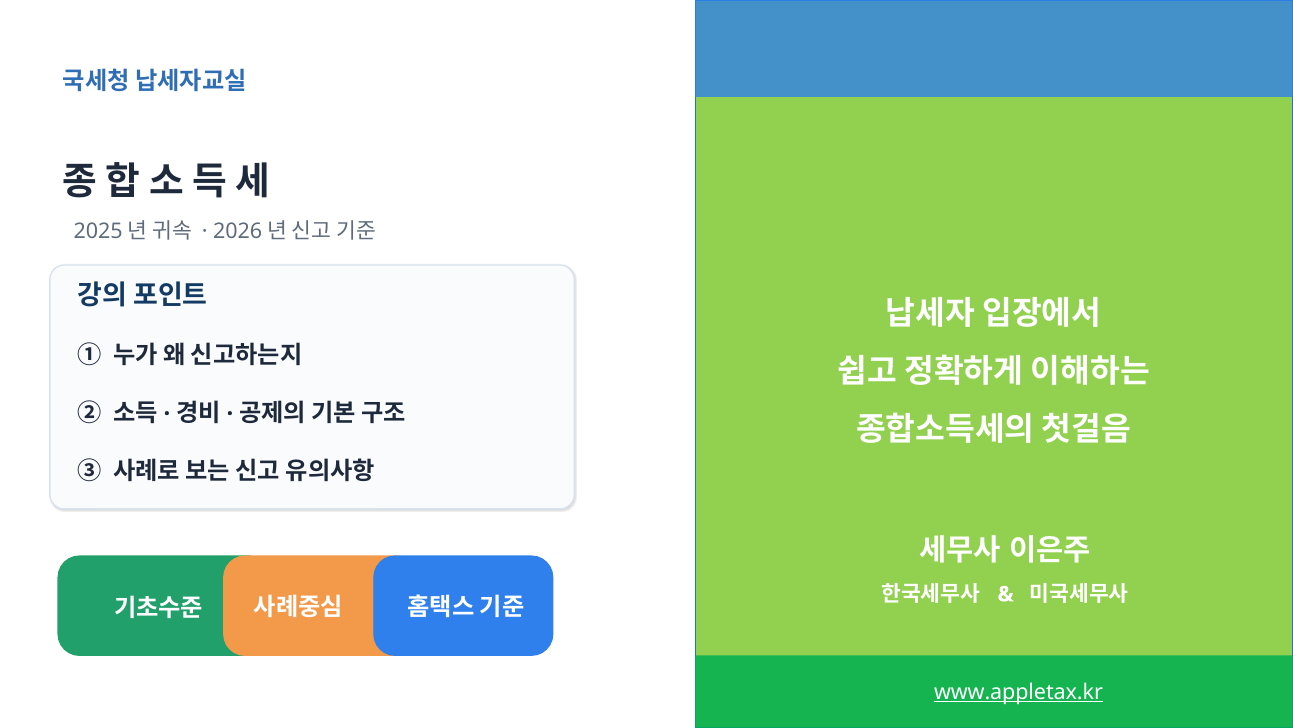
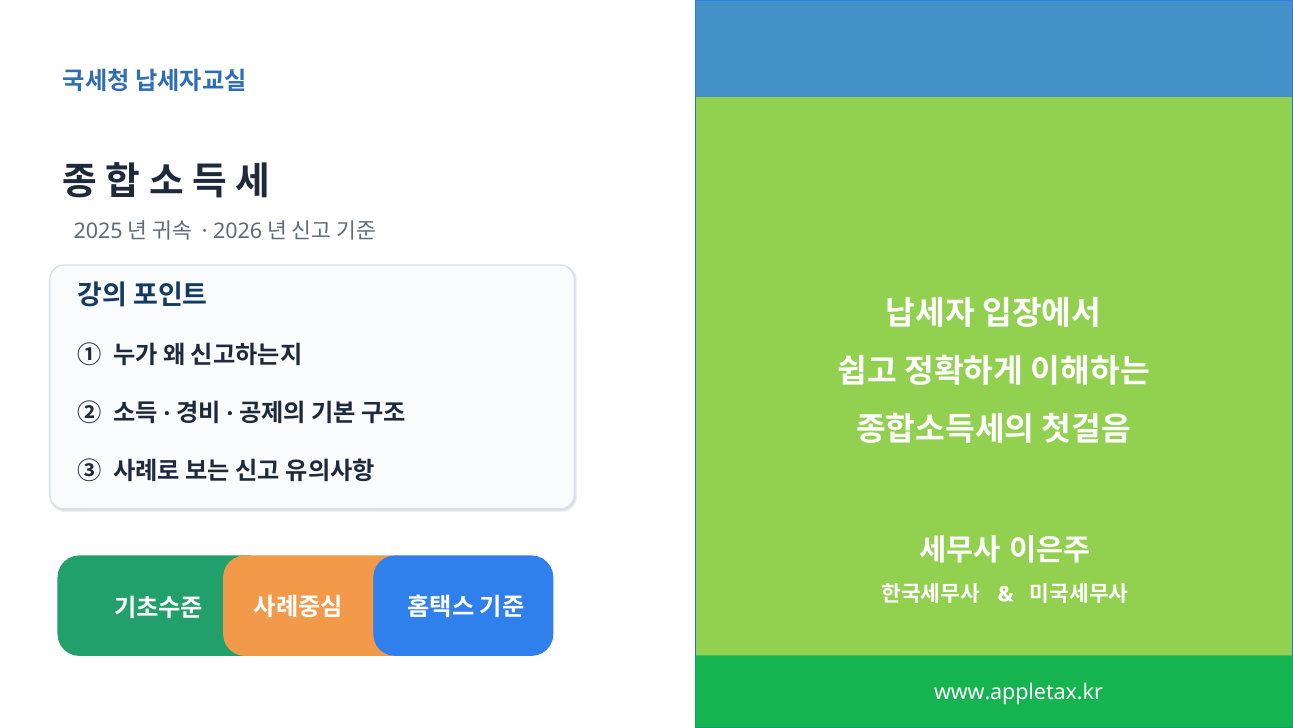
www.appletax.kr underline: present -> none
